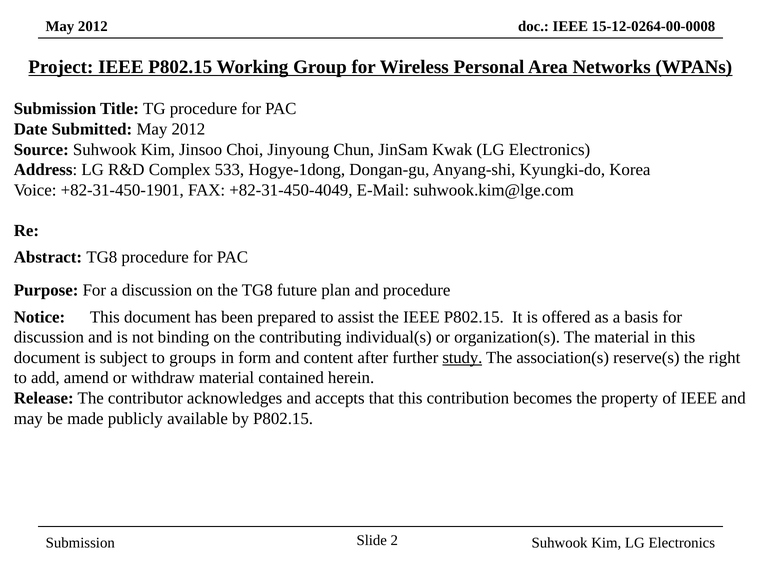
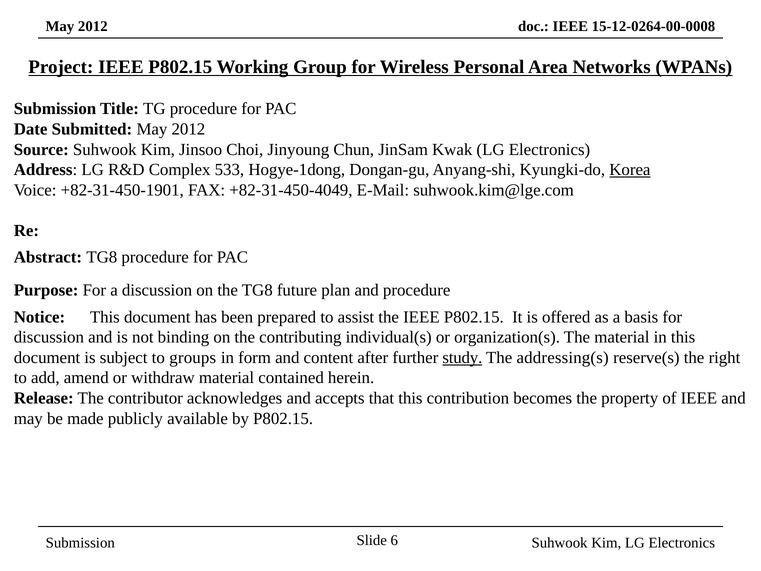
Korea underline: none -> present
association(s: association(s -> addressing(s
2: 2 -> 6
